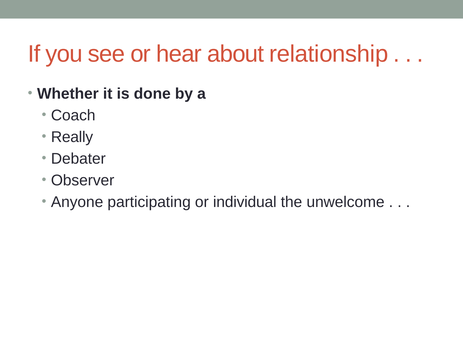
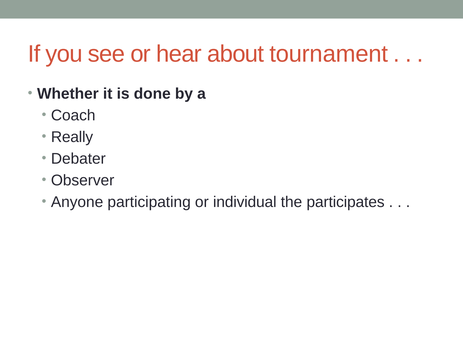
relationship: relationship -> tournament
unwelcome: unwelcome -> participates
